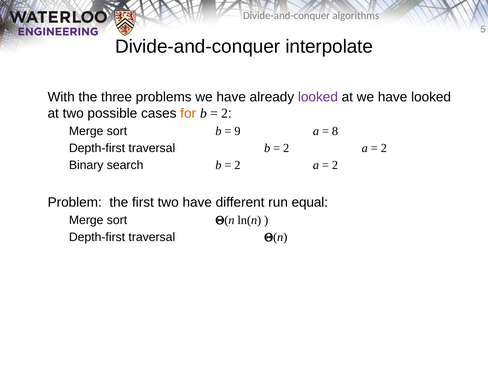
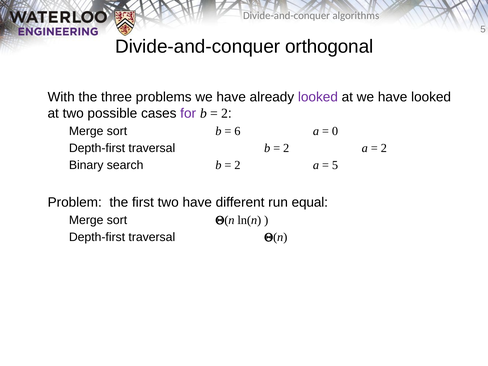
interpolate: interpolate -> orthogonal
for colour: orange -> purple
9: 9 -> 6
8: 8 -> 0
2 at (335, 165): 2 -> 5
